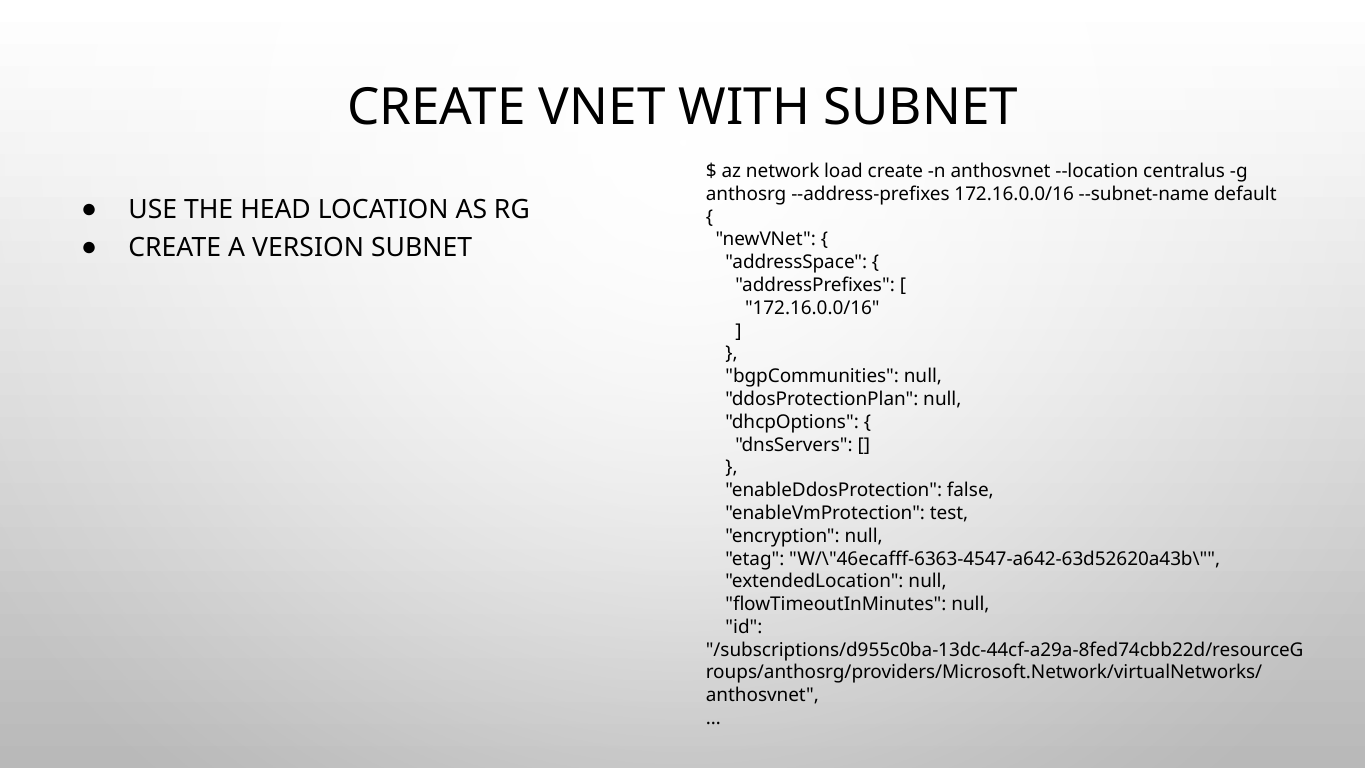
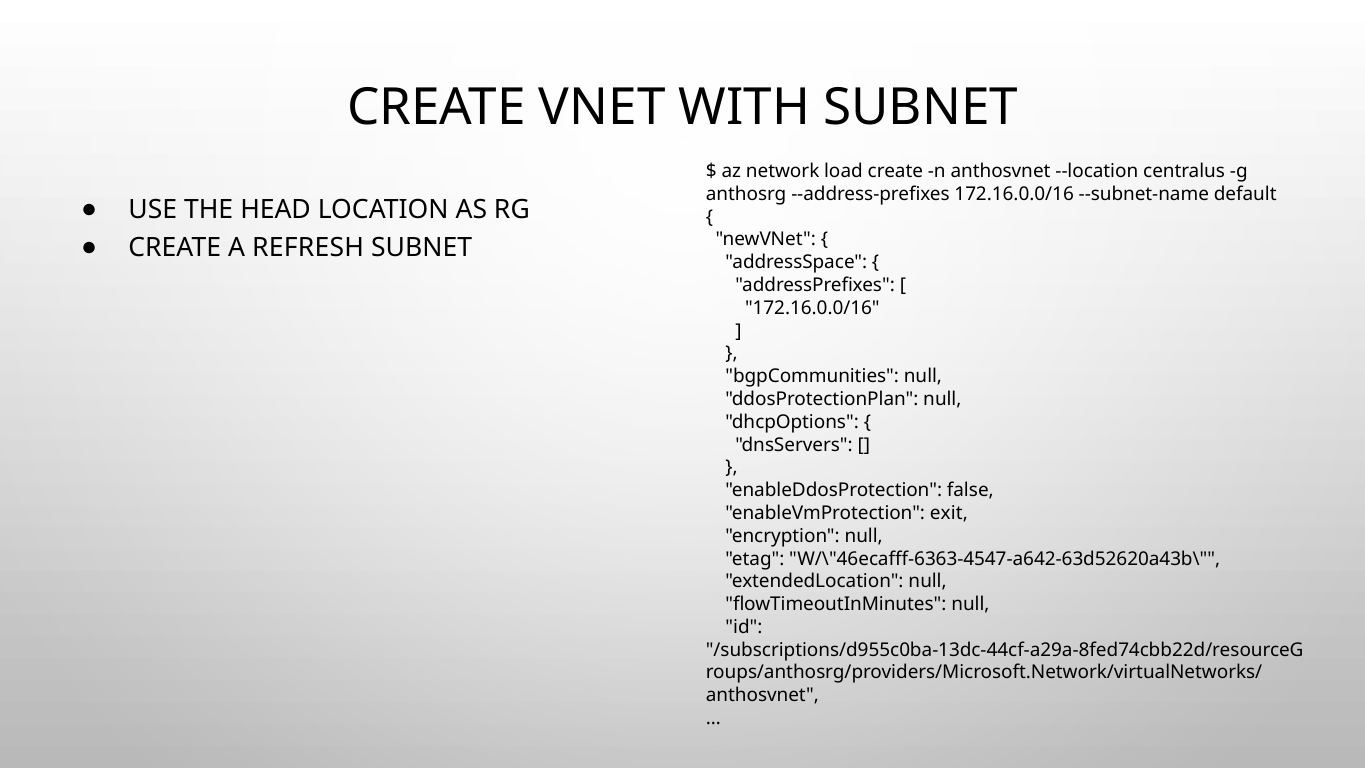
VERSION: VERSION -> REFRESH
test: test -> exit
